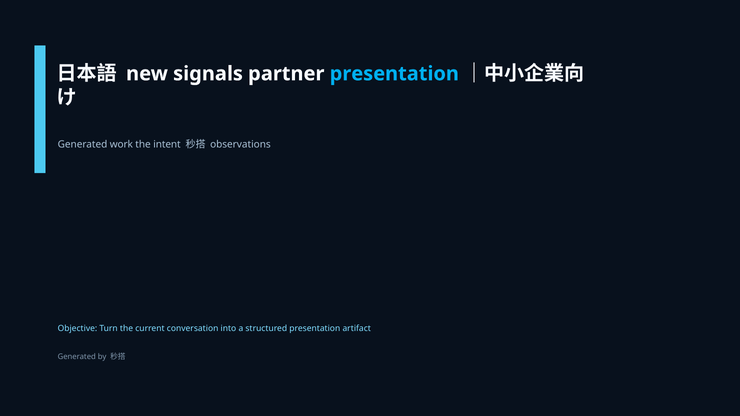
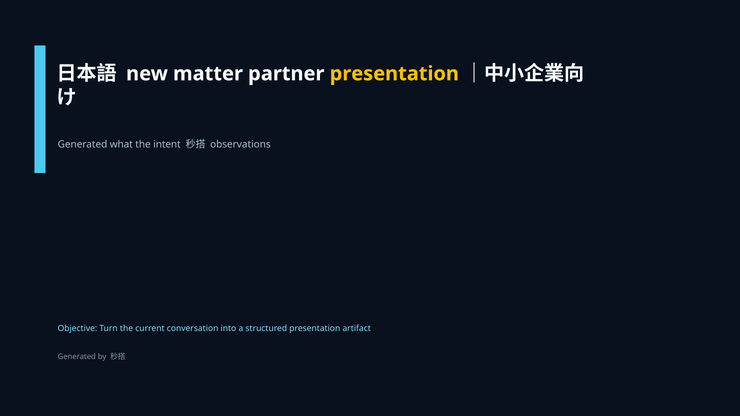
signals: signals -> matter
presentation at (394, 74) colour: light blue -> yellow
work: work -> what
